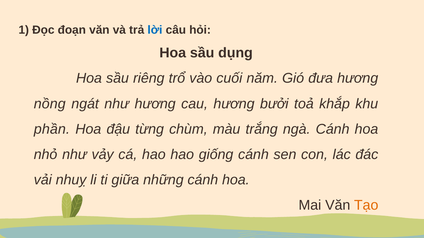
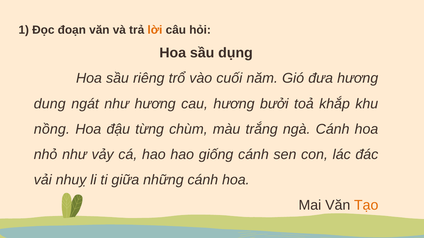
lời colour: blue -> orange
nồng: nồng -> dung
phần: phần -> nồng
